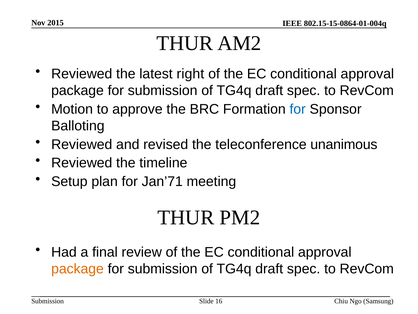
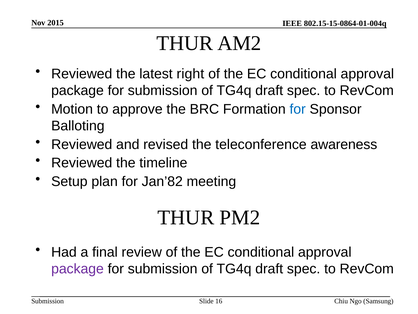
unanimous: unanimous -> awareness
Jan’71: Jan’71 -> Jan’82
package at (78, 269) colour: orange -> purple
